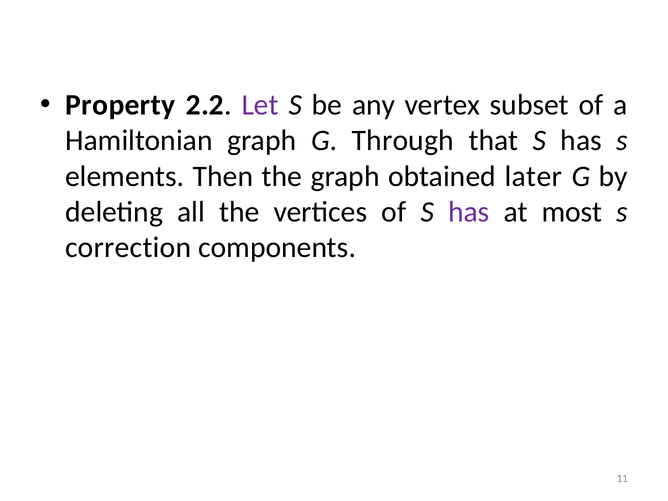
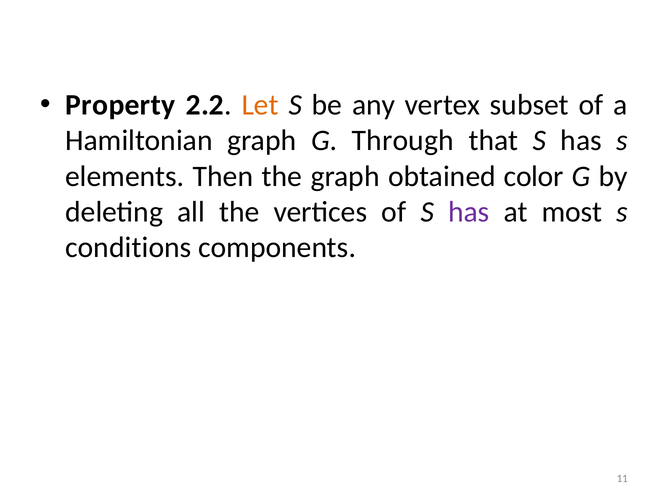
Let colour: purple -> orange
later: later -> color
correction: correction -> conditions
